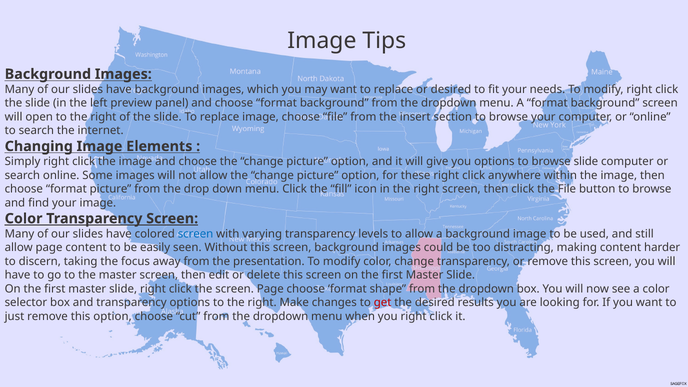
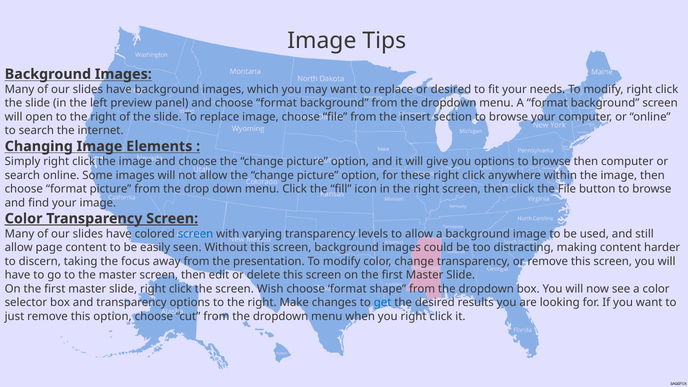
browse slide: slide -> then
screen Page: Page -> Wish
get colour: red -> blue
